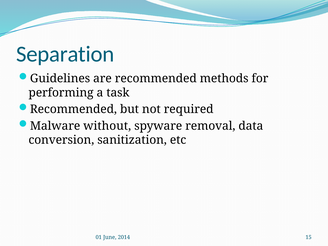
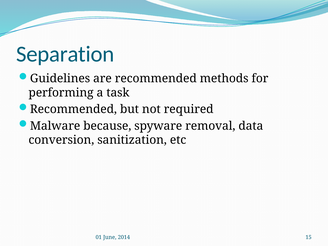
without: without -> because
